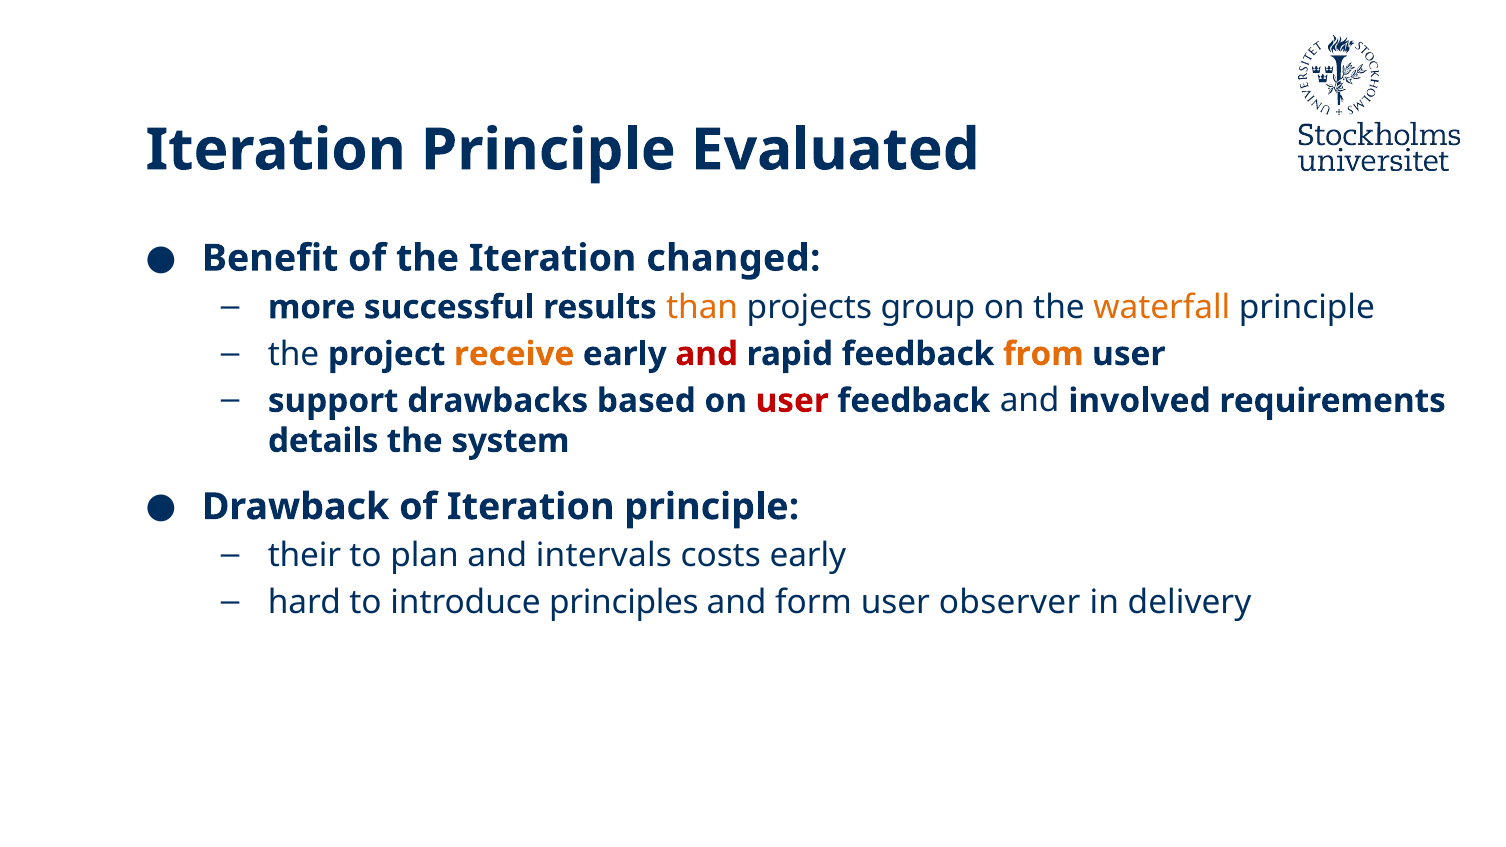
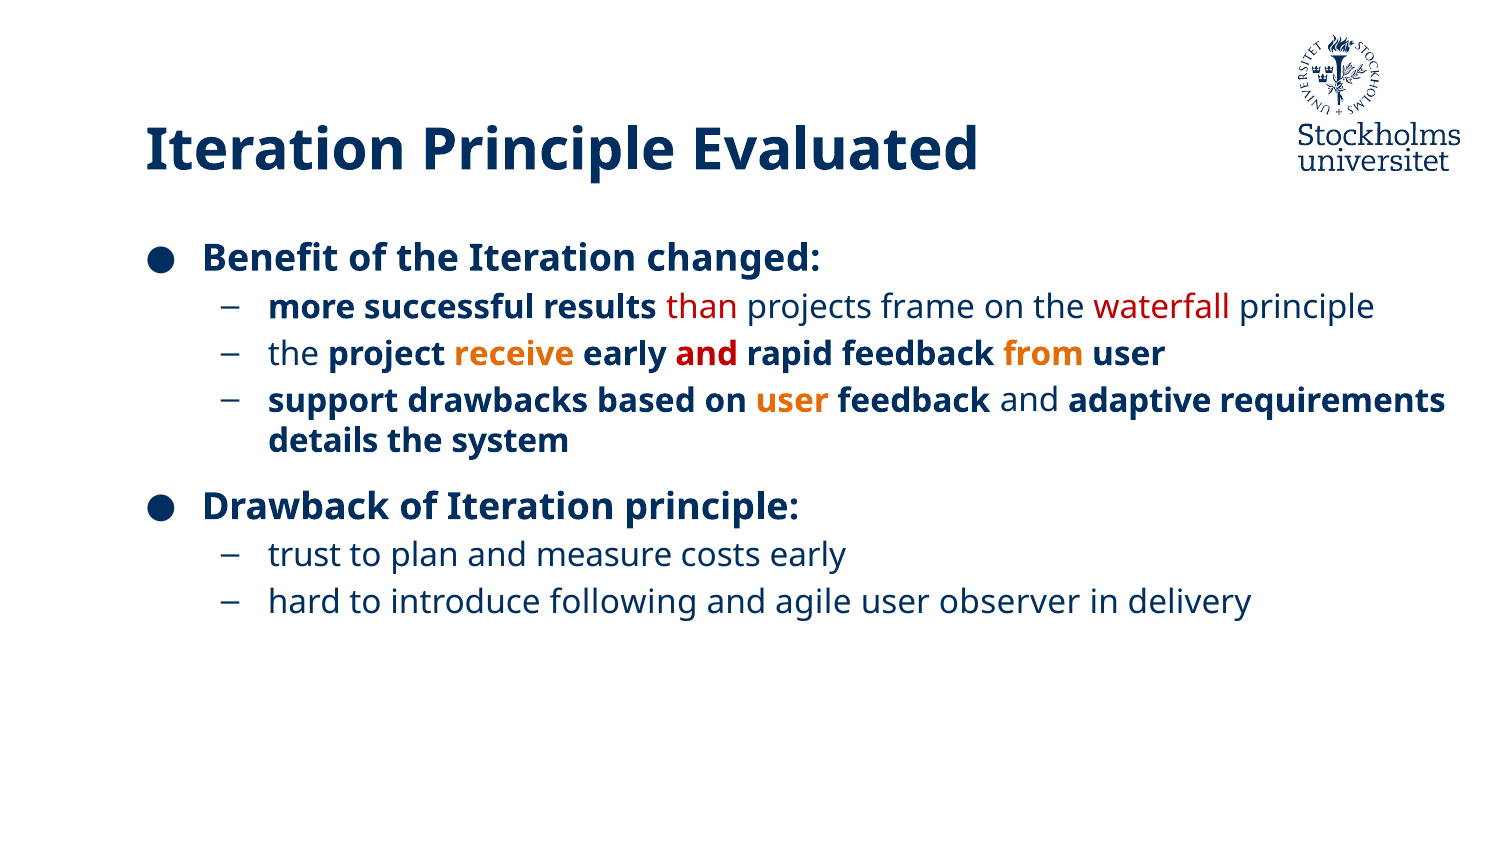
than colour: orange -> red
group: group -> frame
waterfall colour: orange -> red
user at (792, 401) colour: red -> orange
involved: involved -> adaptive
their: their -> trust
intervals: intervals -> measure
principles: principles -> following
form: form -> agile
